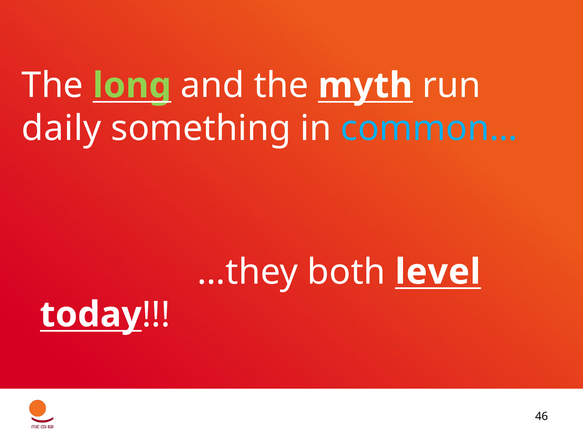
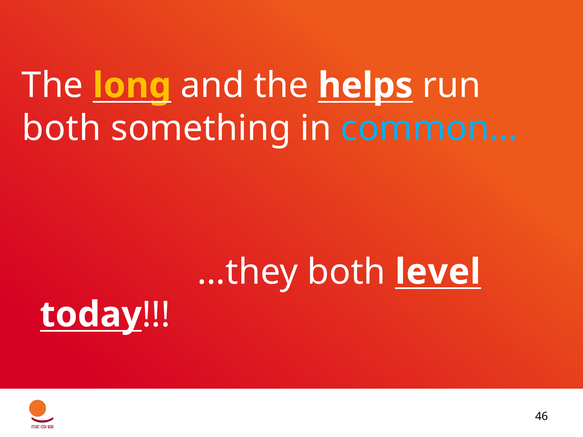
long colour: light green -> yellow
myth: myth -> helps
daily at (61, 128): daily -> both
